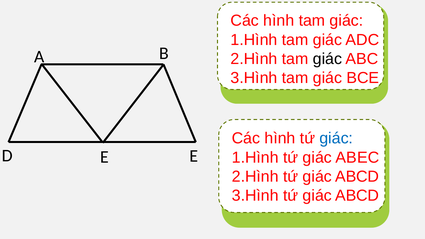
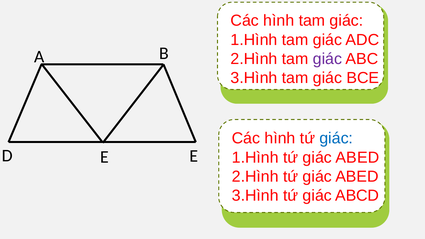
giác at (327, 59) colour: black -> purple
ABEC at (357, 158): ABEC -> ABED
ABCD at (357, 177): ABCD -> ABED
